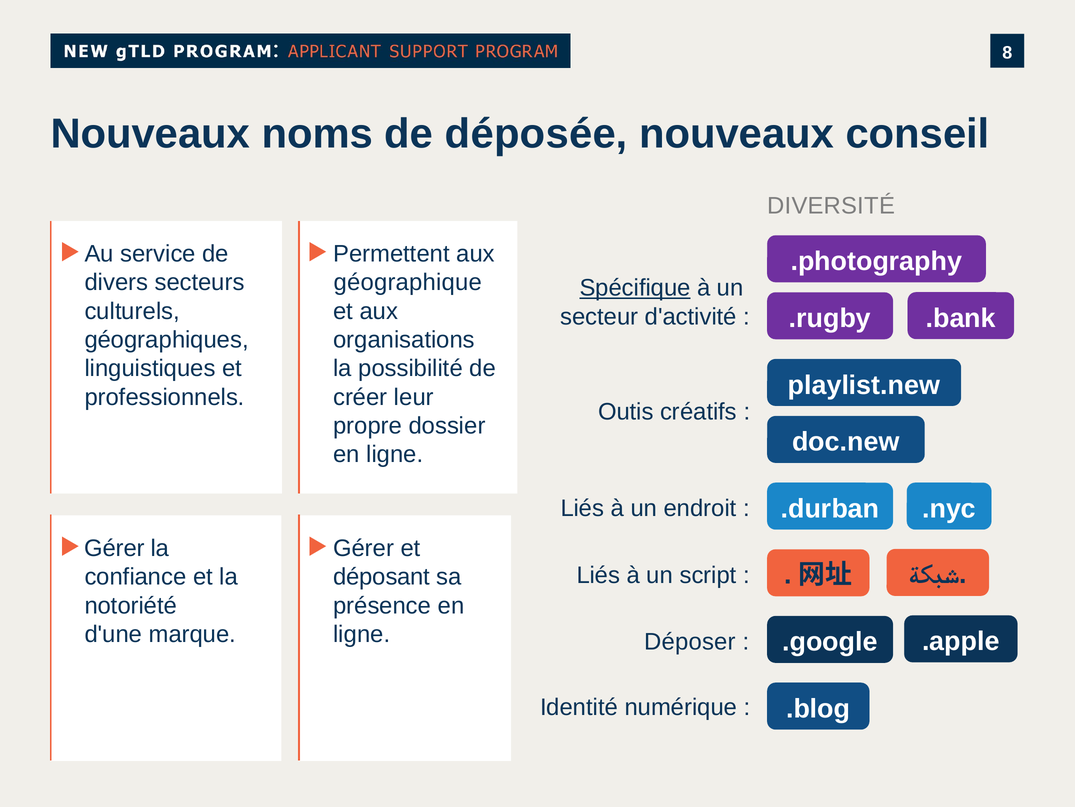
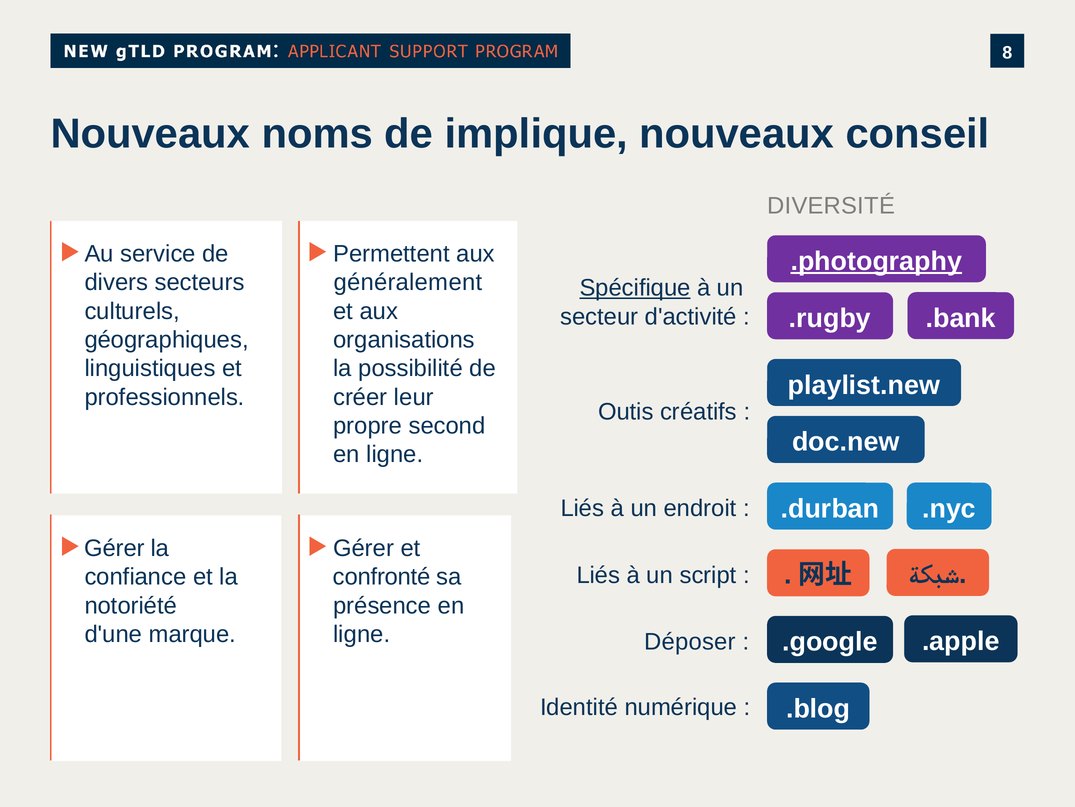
déposée: déposée -> implique
.photography underline: none -> present
géographique: géographique -> généralement
dossier: dossier -> second
déposant: déposant -> confronté
